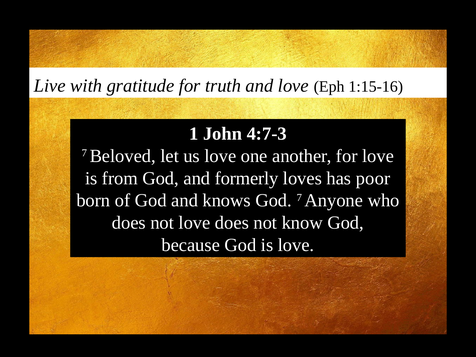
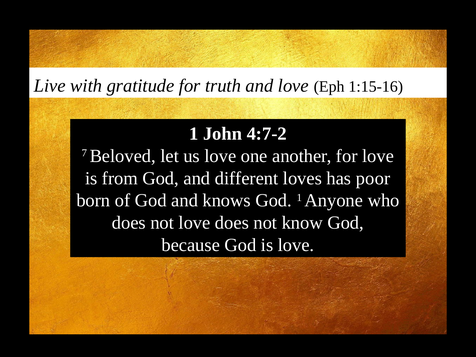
4:7-3: 4:7-3 -> 4:7-2
formerly: formerly -> different
God 7: 7 -> 1
